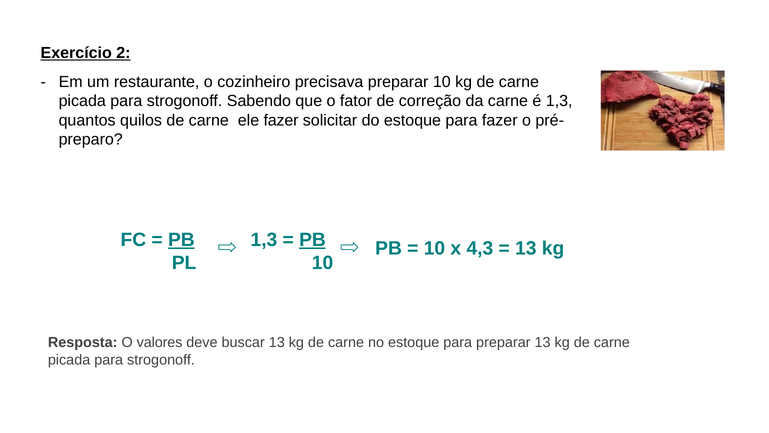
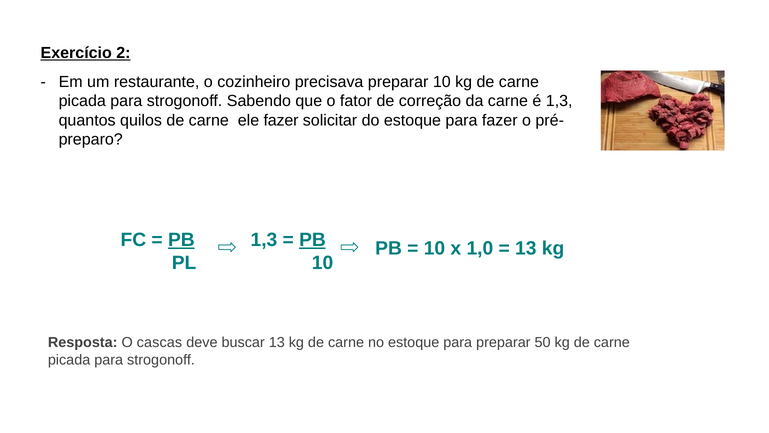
4,3: 4,3 -> 1,0
valores: valores -> cascas
preparar 13: 13 -> 50
